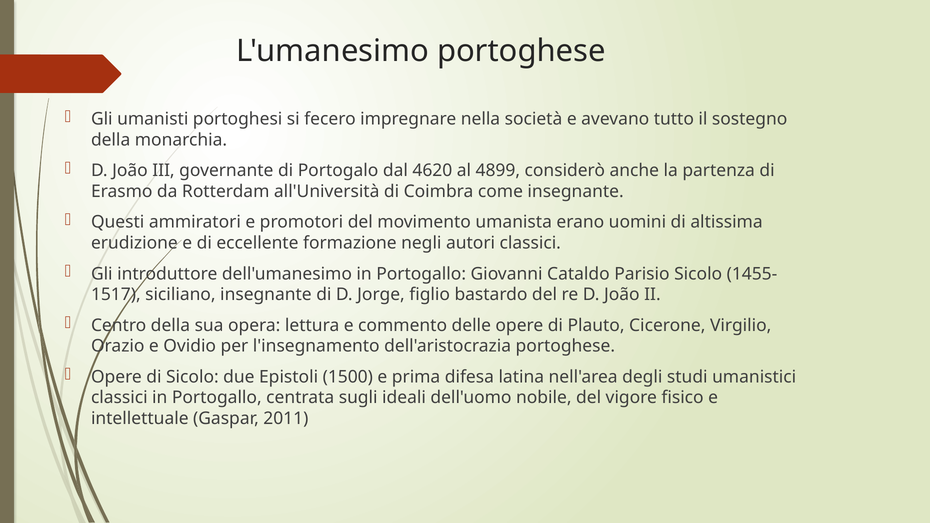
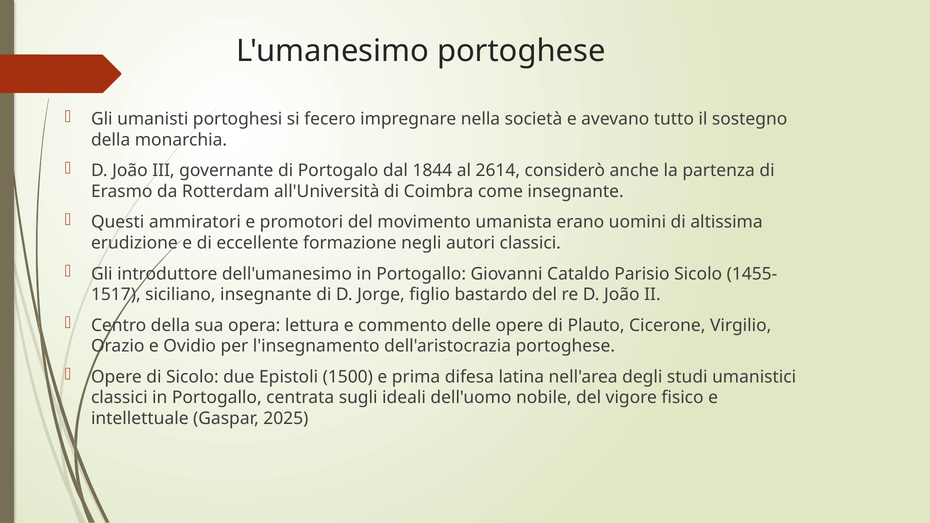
4620: 4620 -> 1844
4899: 4899 -> 2614
2011: 2011 -> 2025
